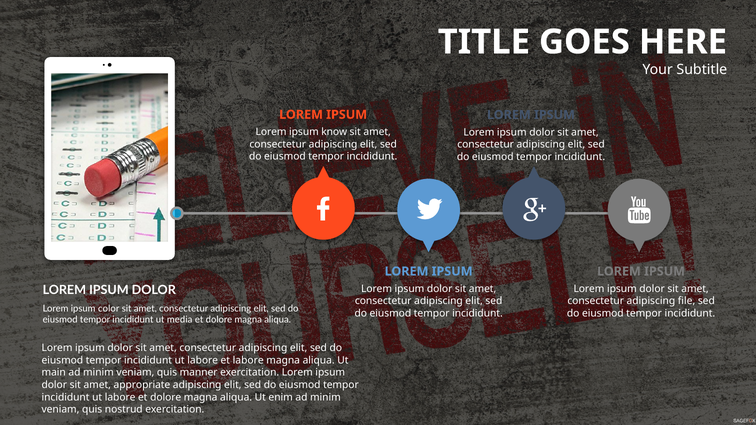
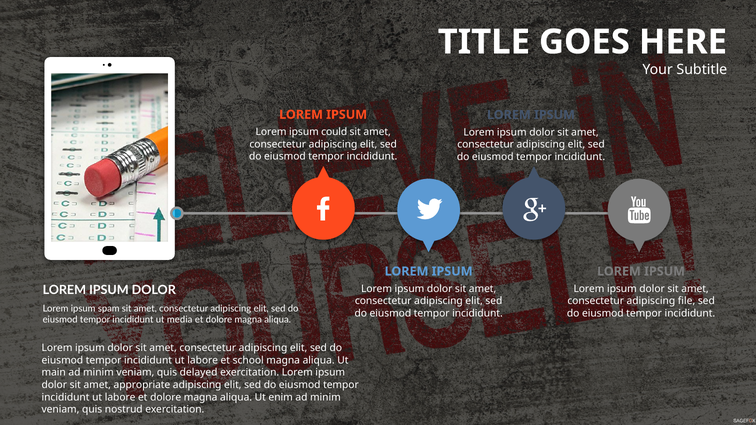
know: know -> could
color: color -> spam
et labore: labore -> school
manner: manner -> delayed
